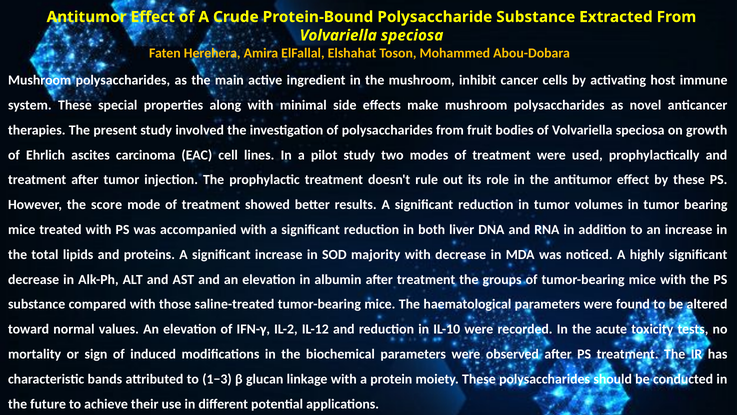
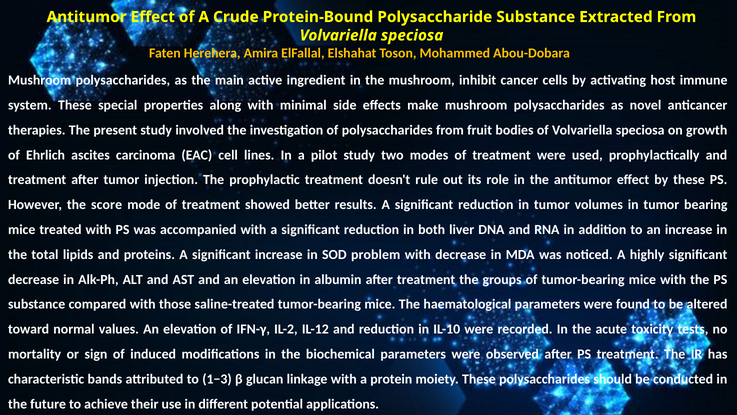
majority: majority -> problem
